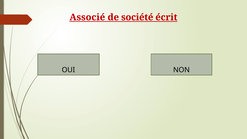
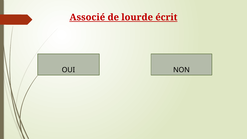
société: société -> lourde
